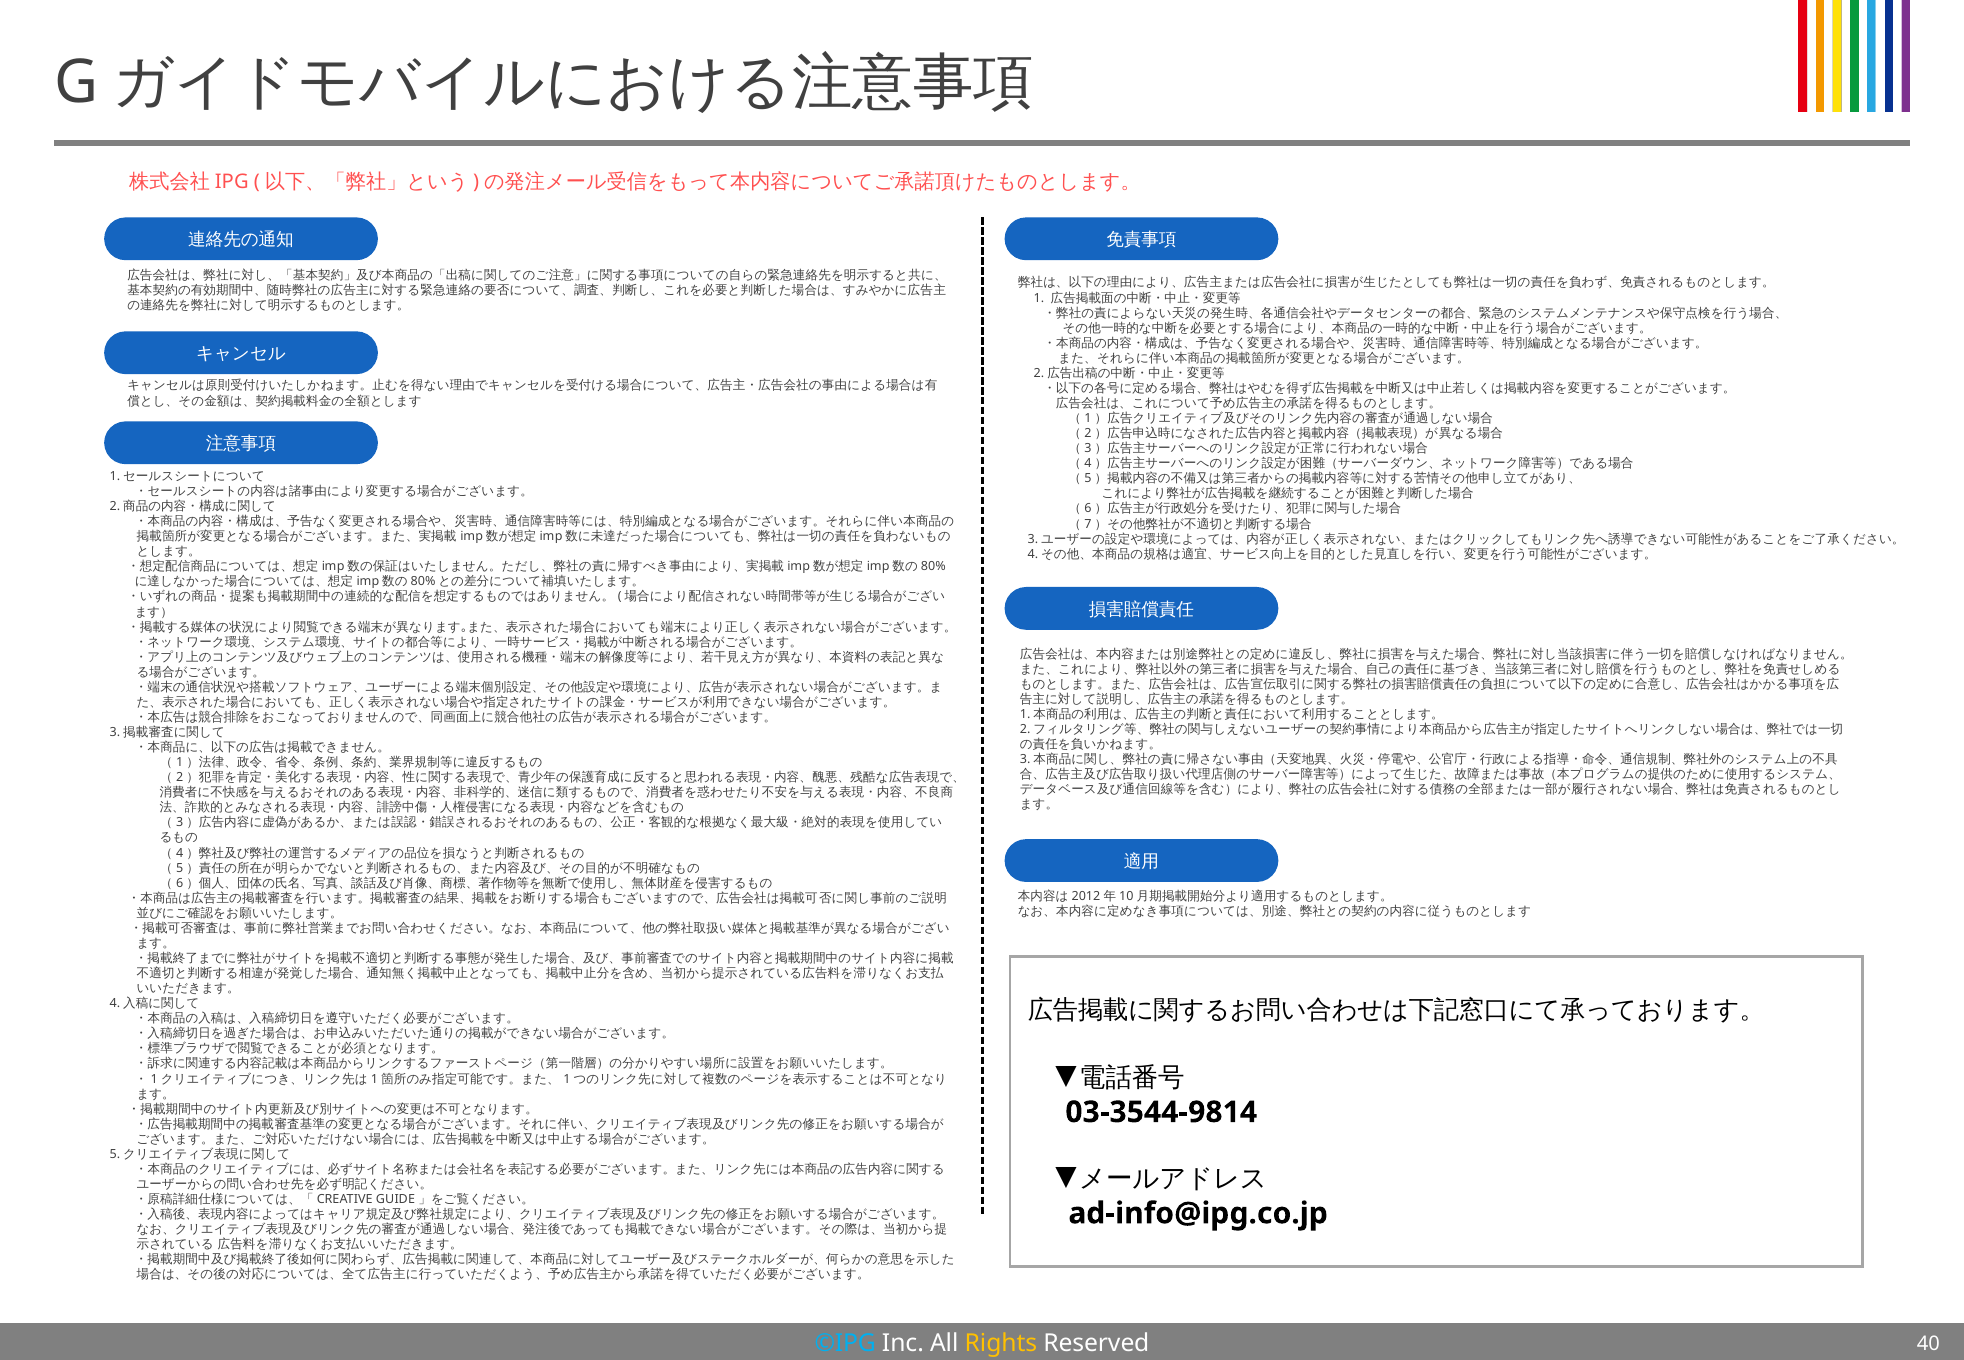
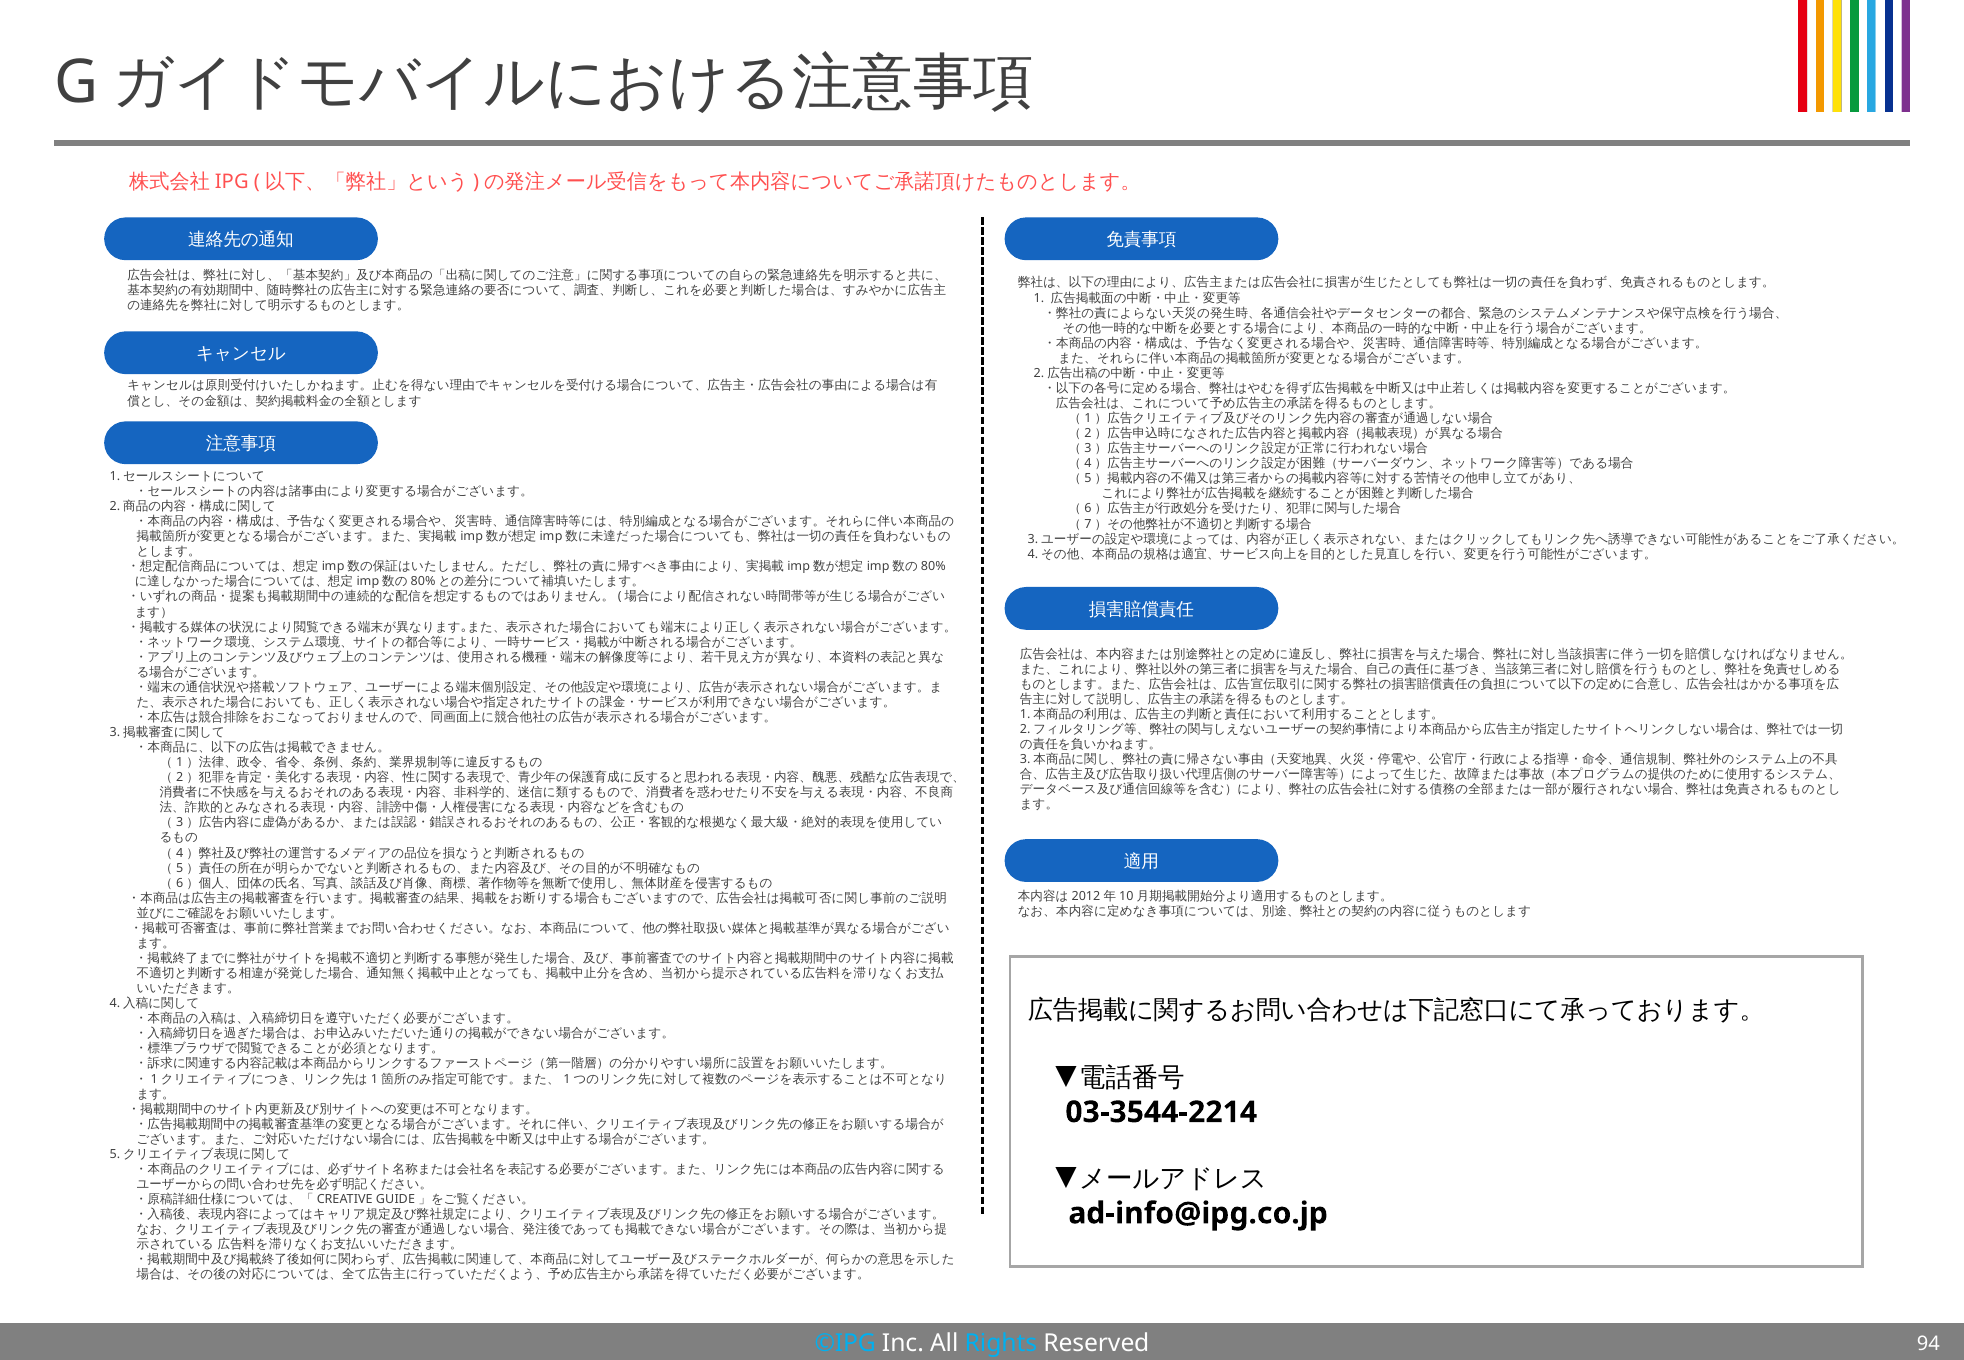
03-3544-9814: 03-3544-9814 -> 03-3544-2214
Rights colour: yellow -> light blue
40: 40 -> 94
